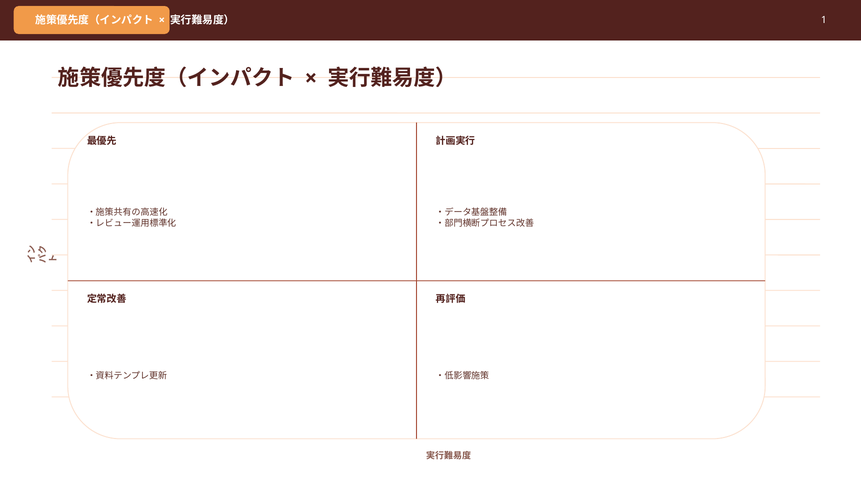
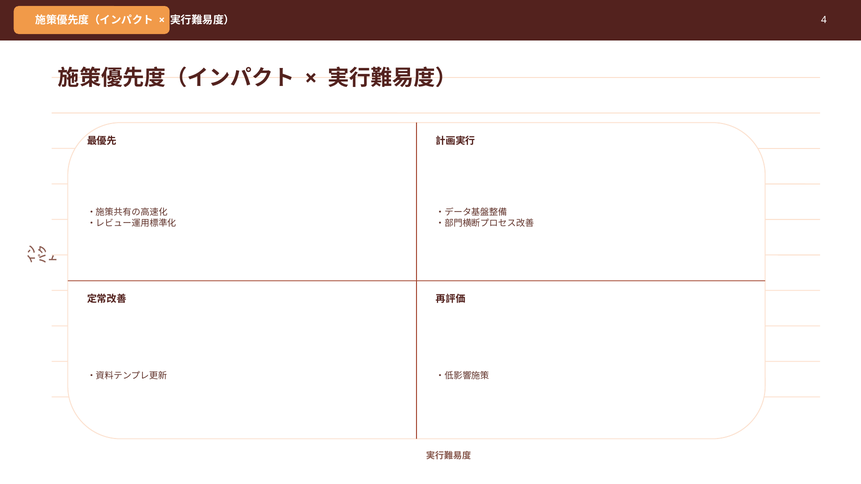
1: 1 -> 4
